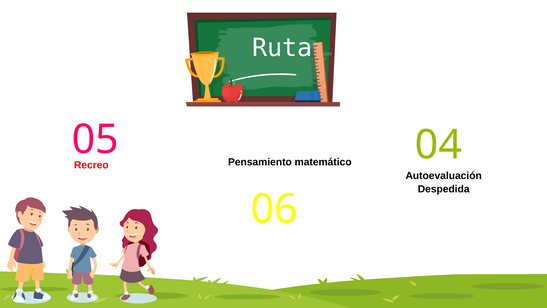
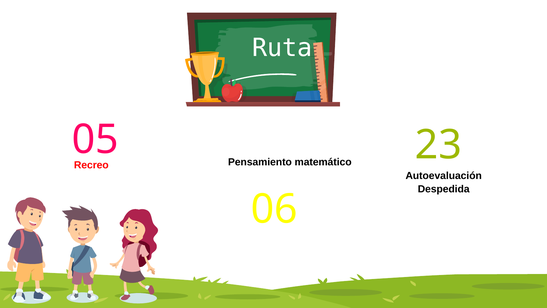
04: 04 -> 23
